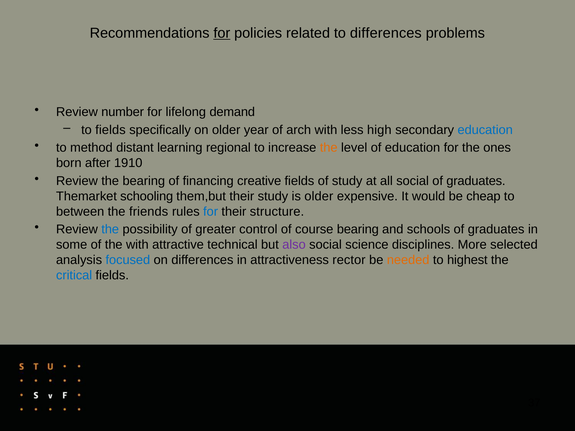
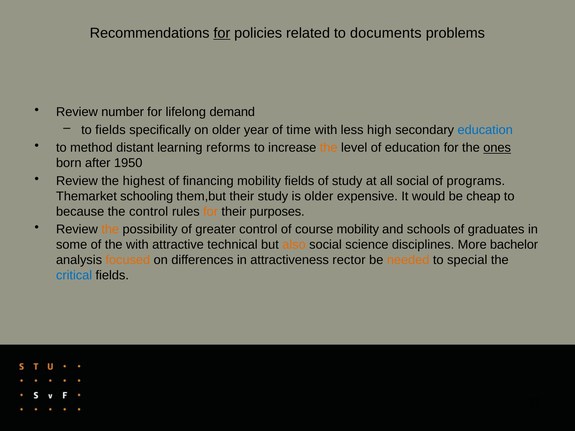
to differences: differences -> documents
arch: arch -> time
regional: regional -> reforms
ones underline: none -> present
1910: 1910 -> 1950
the bearing: bearing -> highest
financing creative: creative -> mobility
graduates at (476, 181): graduates -> programs
between: between -> because
the friends: friends -> control
for at (211, 212) colour: blue -> orange
structure: structure -> purposes
the at (110, 230) colour: blue -> orange
course bearing: bearing -> mobility
also colour: purple -> orange
selected: selected -> bachelor
focused colour: blue -> orange
highest: highest -> special
